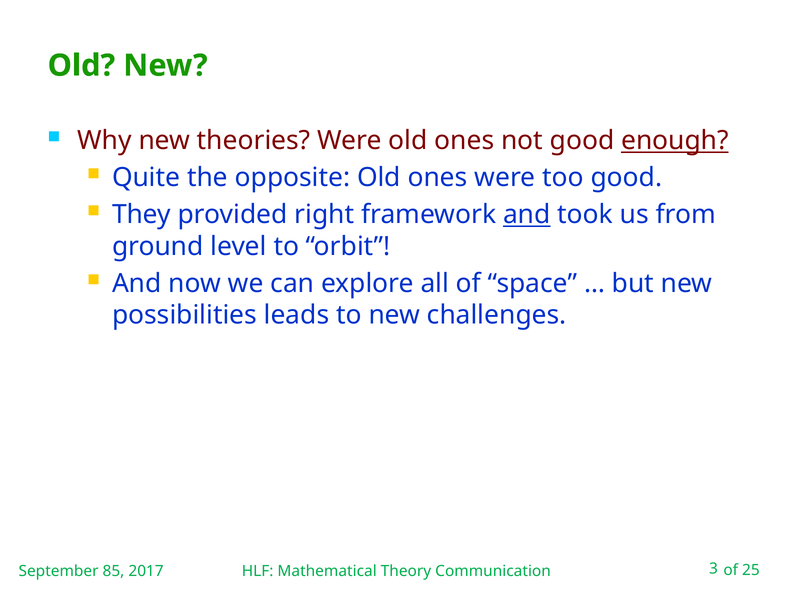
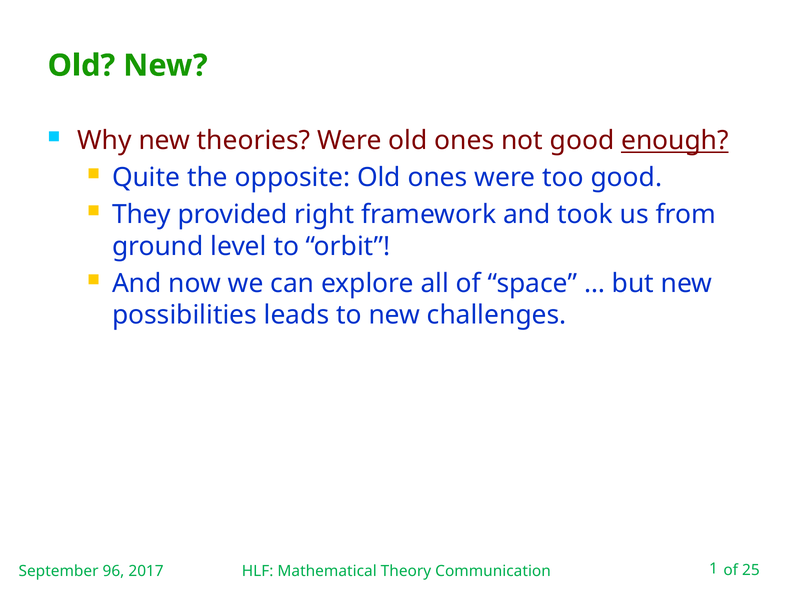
and at (527, 215) underline: present -> none
85: 85 -> 96
3: 3 -> 1
